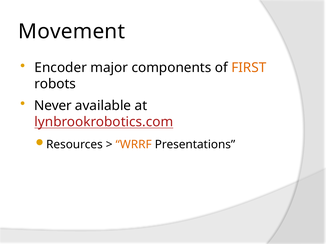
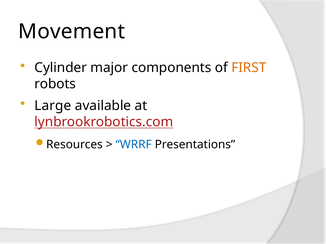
Encoder: Encoder -> Cylinder
Never: Never -> Large
WRRF colour: orange -> blue
